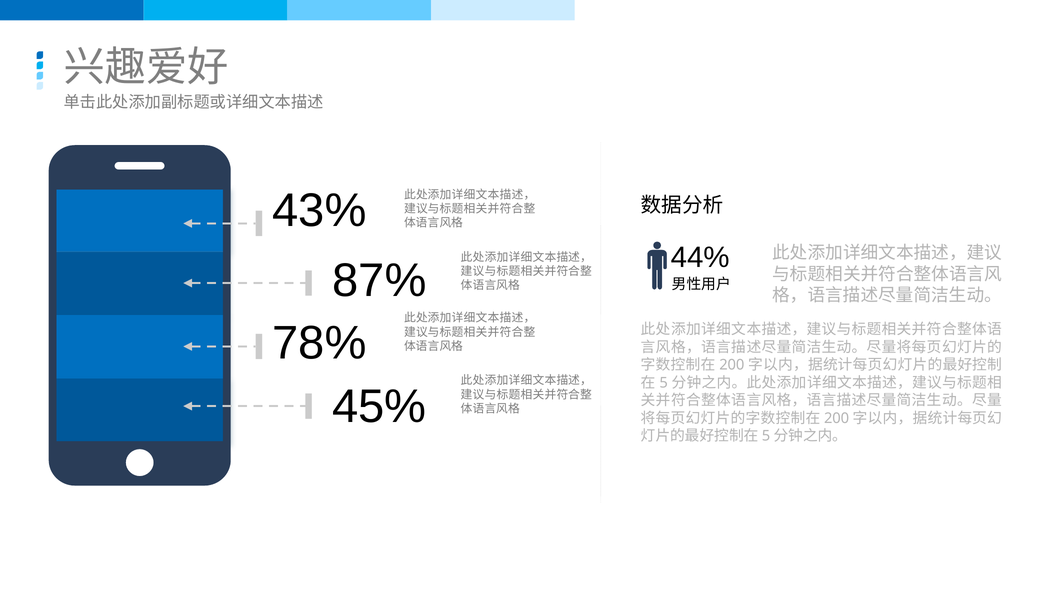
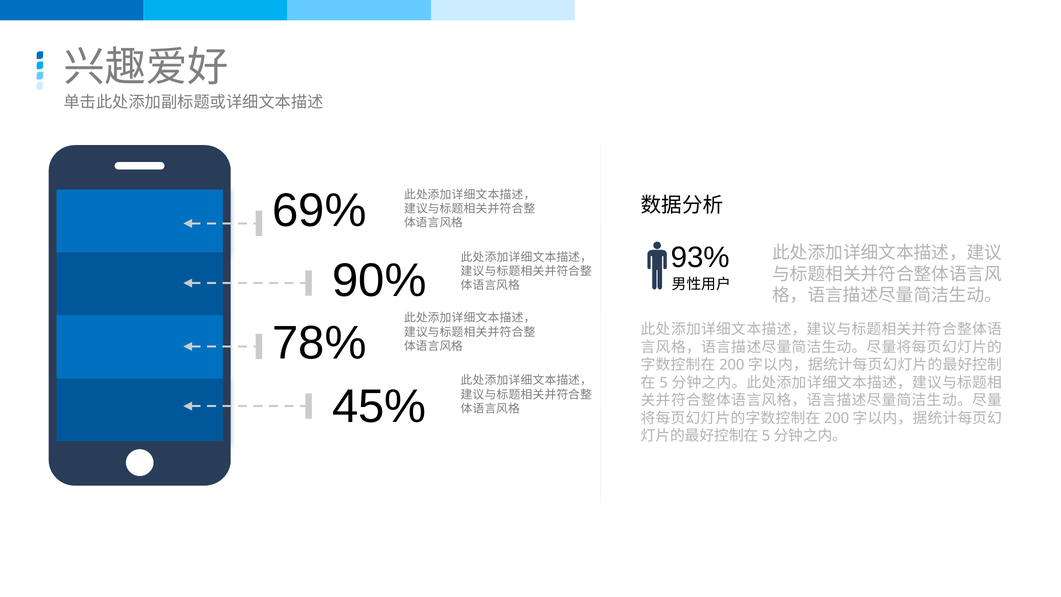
43%: 43% -> 69%
44%: 44% -> 93%
87%: 87% -> 90%
